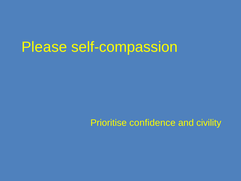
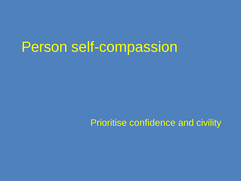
Please: Please -> Person
